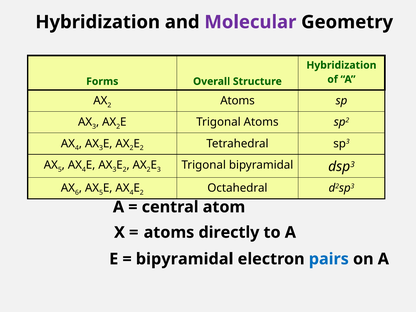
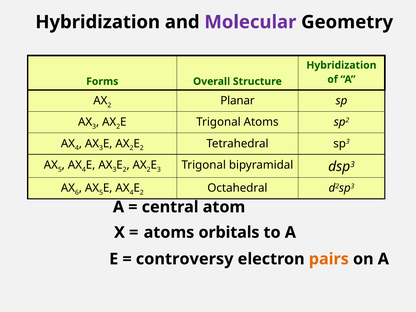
Atoms at (238, 101): Atoms -> Planar
directly: directly -> orbitals
bipyramidal at (185, 259): bipyramidal -> controversy
pairs colour: blue -> orange
